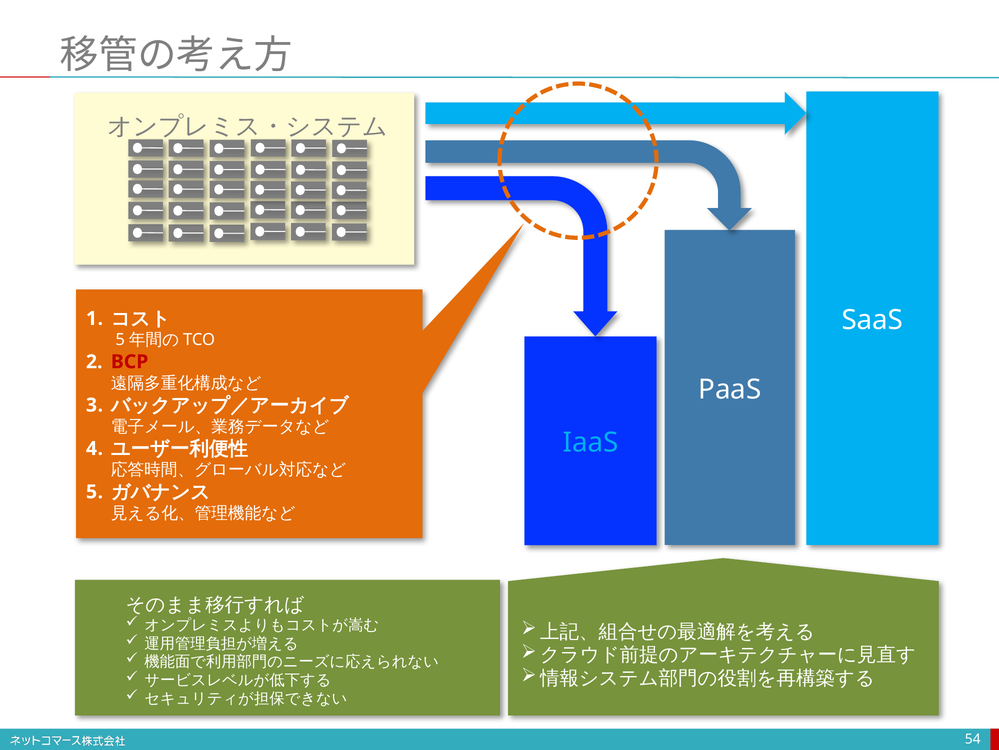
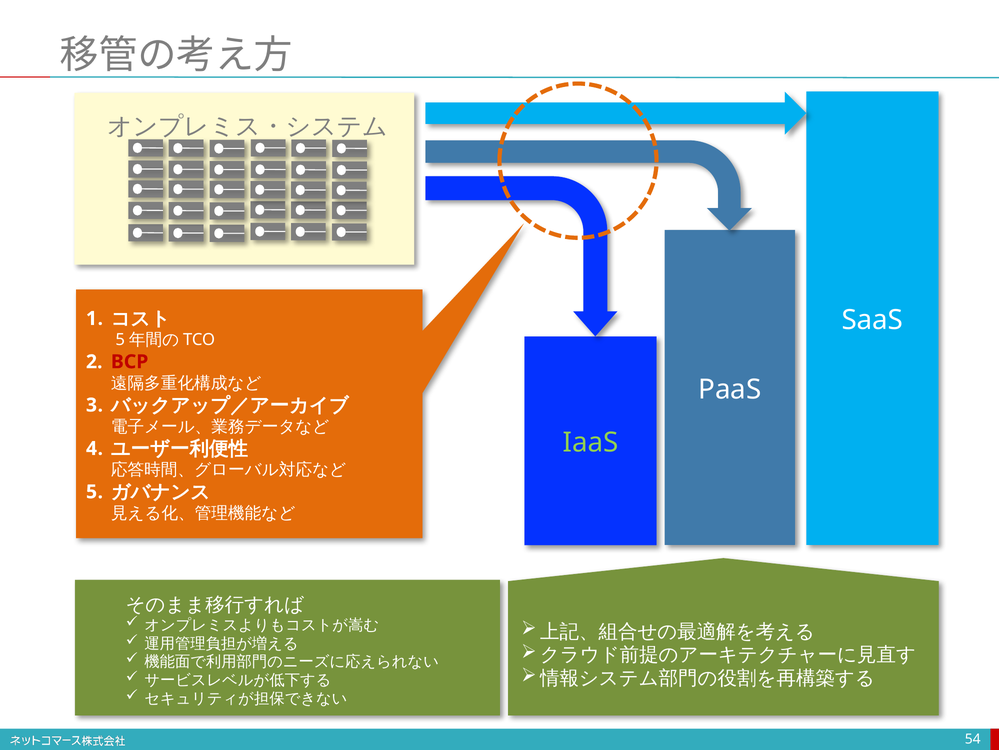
IaaS colour: light blue -> light green
